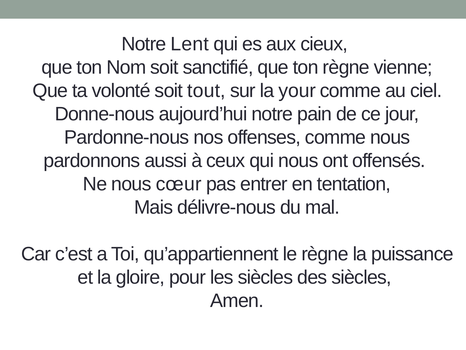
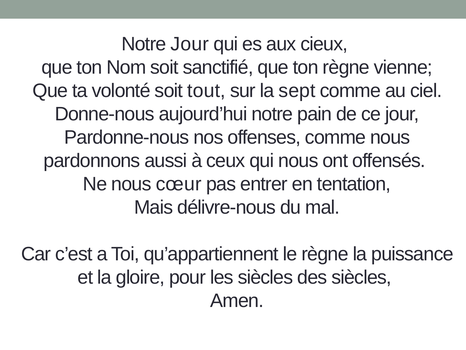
Notre Lent: Lent -> Jour
your: your -> sept
